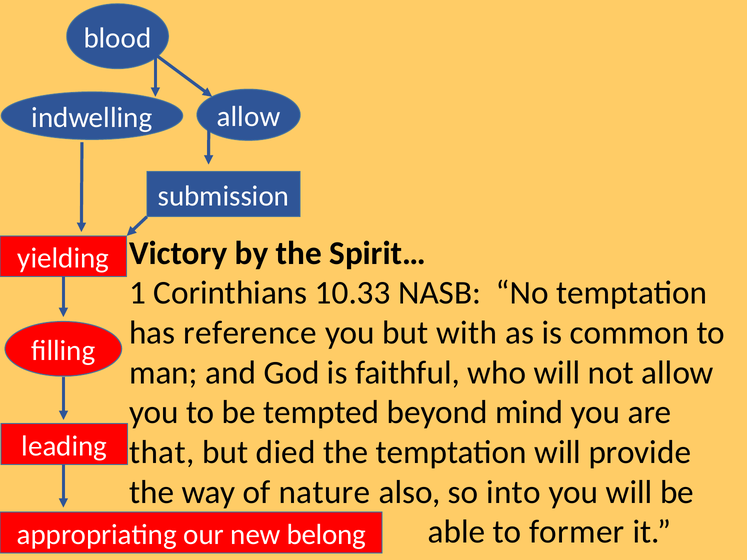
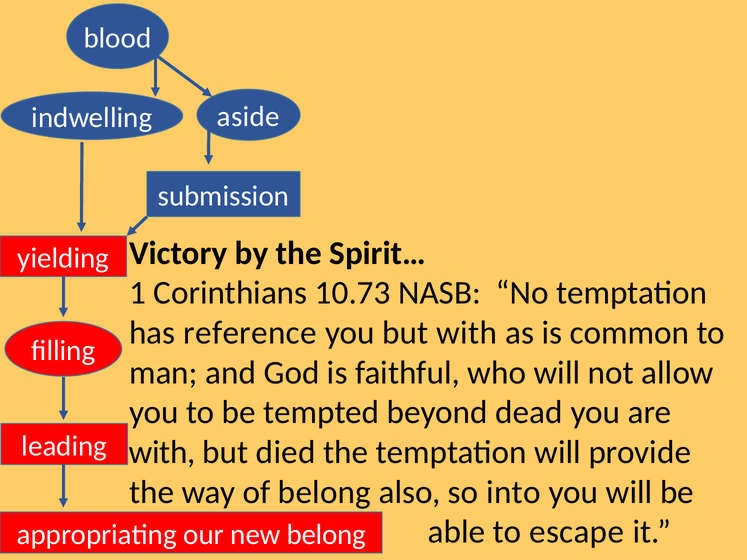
allow at (248, 117): allow -> aside
10.33: 10.33 -> 10.73
mind: mind -> dead
that at (162, 452): that -> with
of nature: nature -> belong
former: former -> escape
